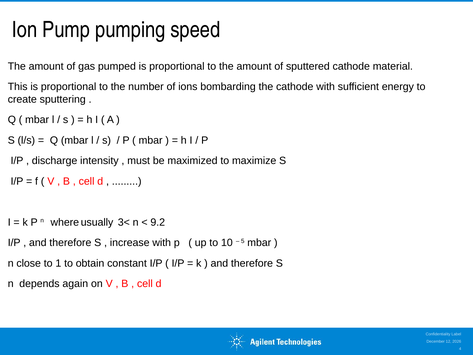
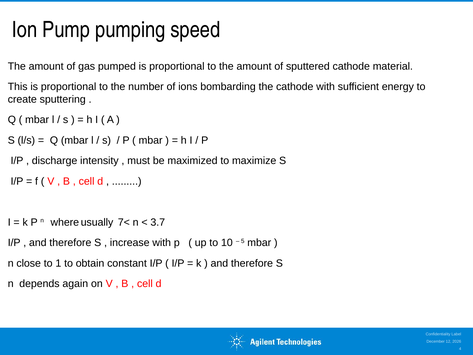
3<: 3< -> 7<
9.2: 9.2 -> 3.7
